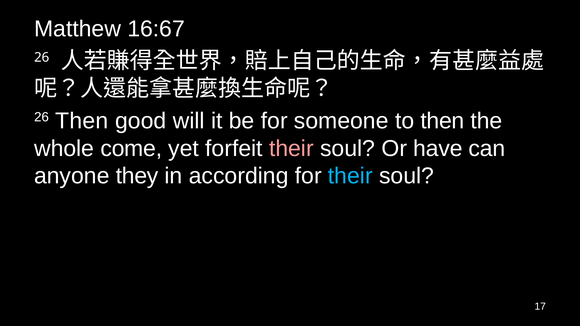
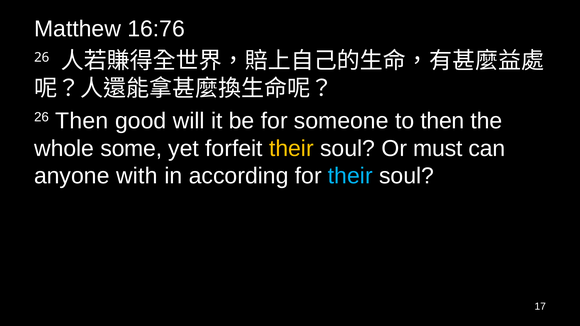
16:67: 16:67 -> 16:76
come: come -> some
their at (291, 149) colour: pink -> yellow
have: have -> must
they: they -> with
